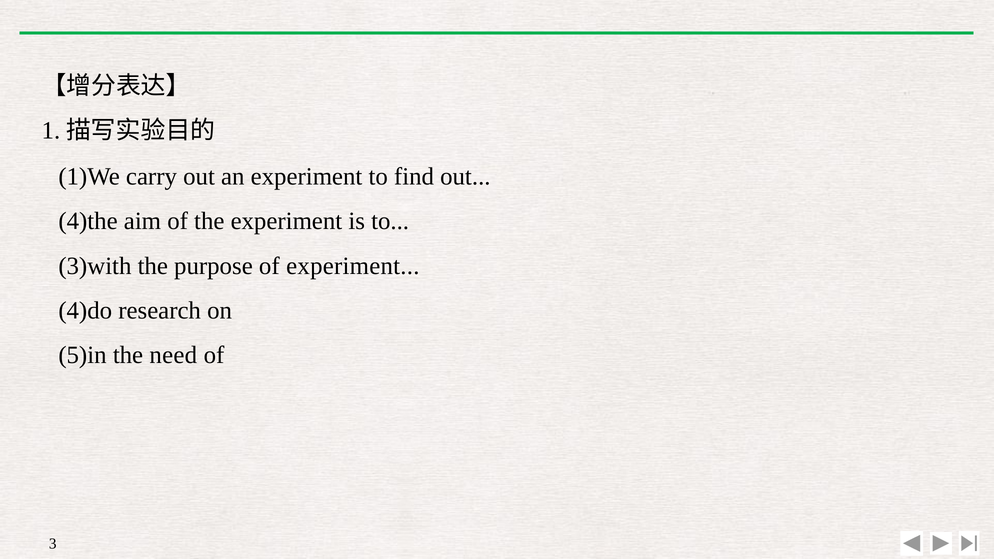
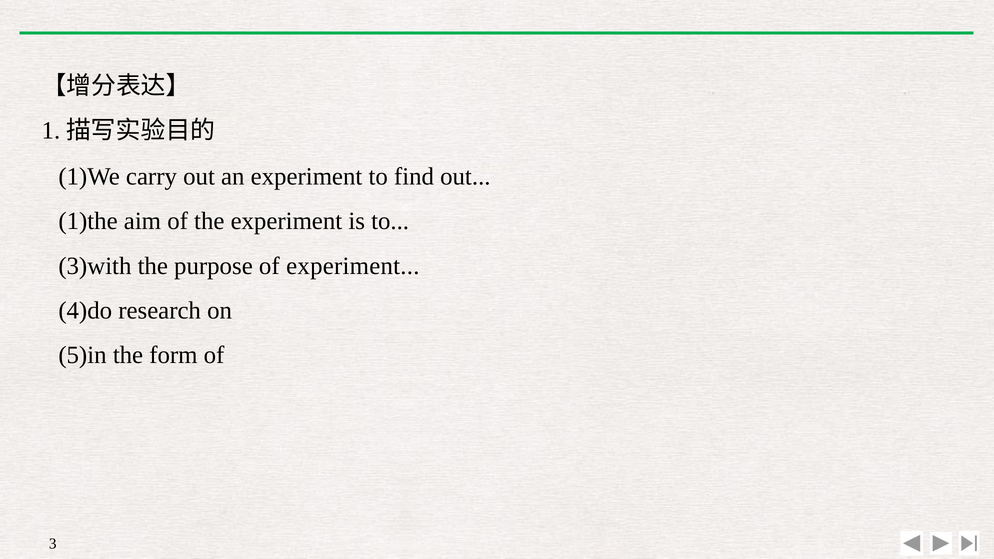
4)the: 4)the -> 1)the
need: need -> form
